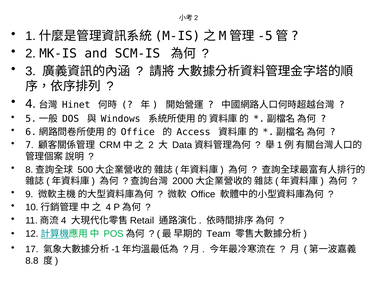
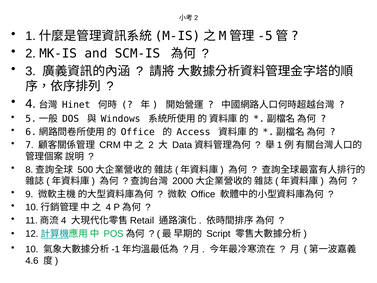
Team: Team -> Script
17: 17 -> 10
8.8: 8.8 -> 4.6
